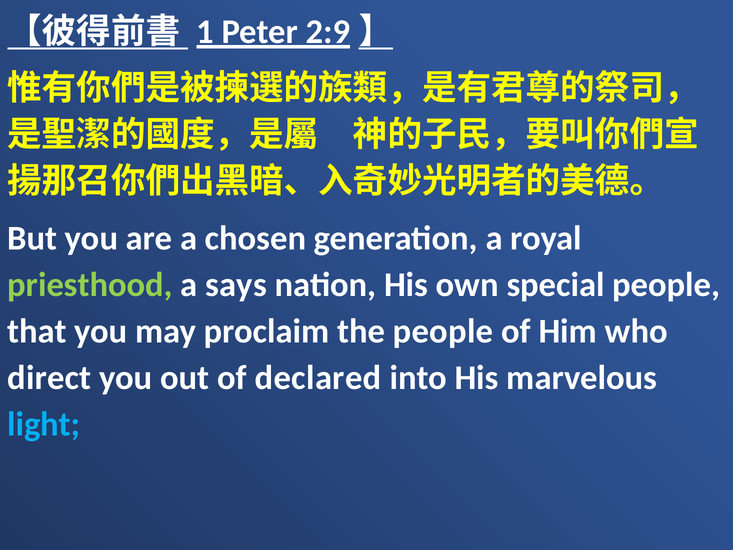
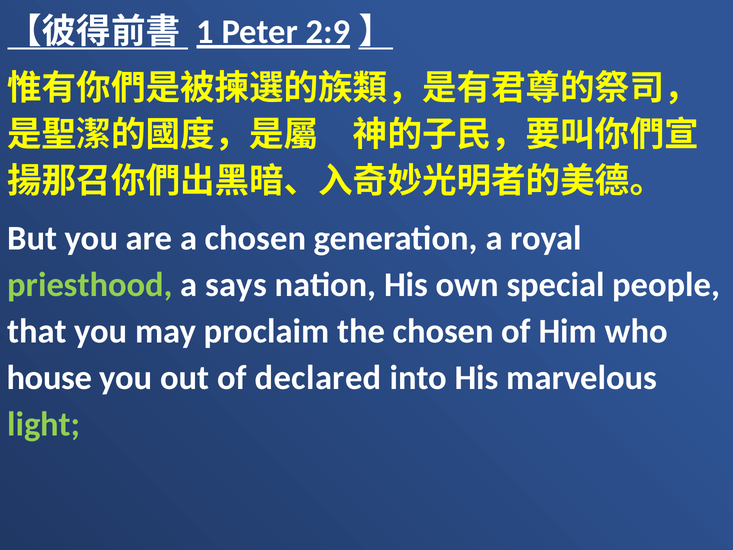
the people: people -> chosen
direct: direct -> house
light colour: light blue -> light green
